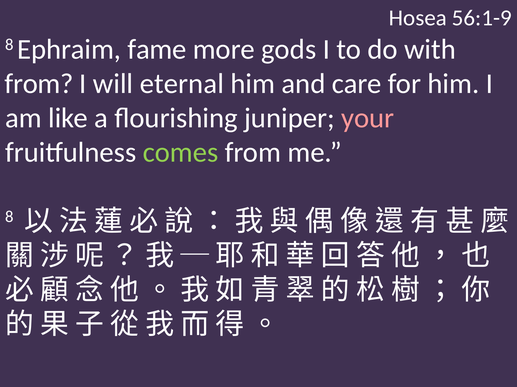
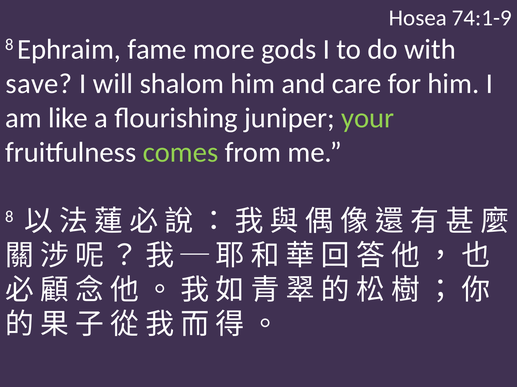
56:1-9: 56:1-9 -> 74:1-9
from at (39, 84): from -> save
eternal: eternal -> shalom
your colour: pink -> light green
